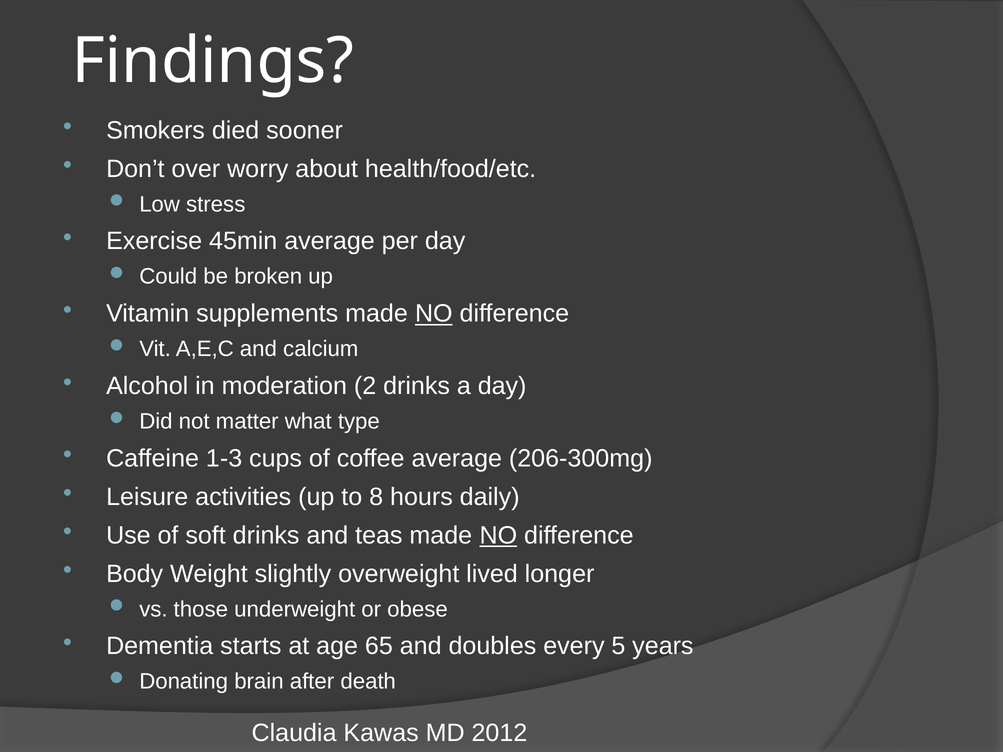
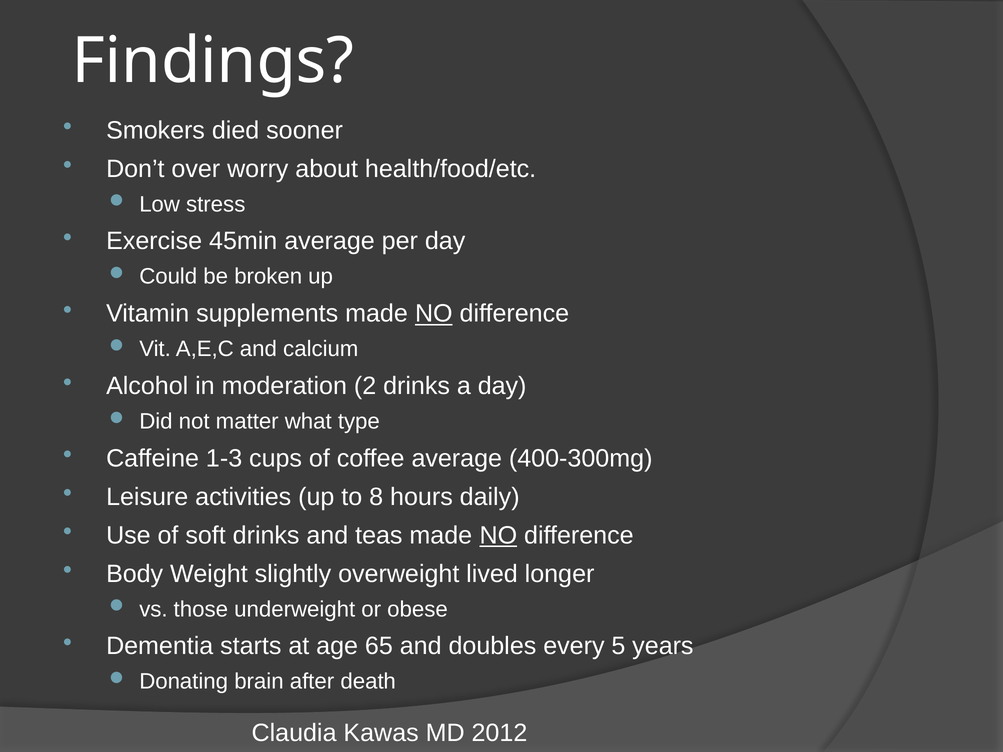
206-300mg: 206-300mg -> 400-300mg
